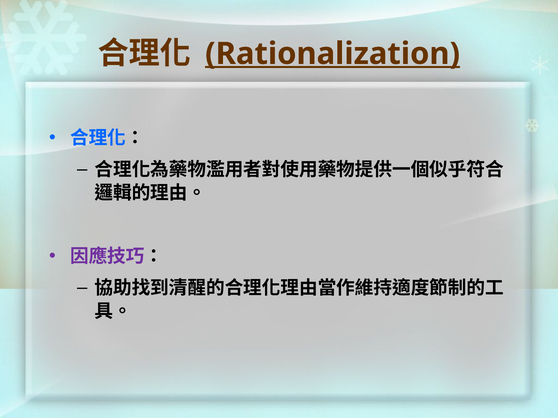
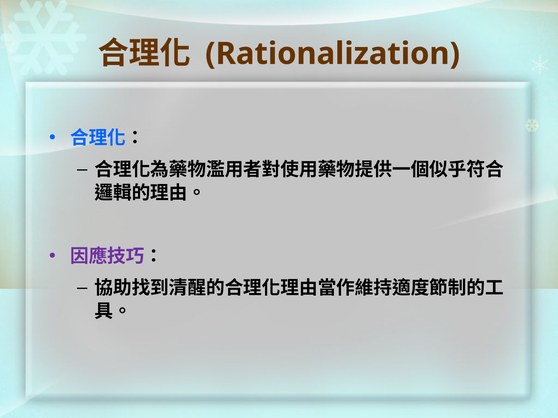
Rationalization underline: present -> none
